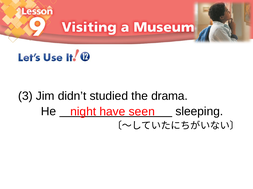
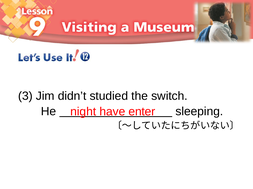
drama: drama -> switch
seen: seen -> enter
